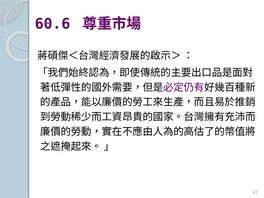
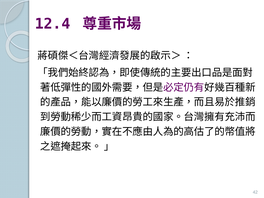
60.6: 60.6 -> 12.4
